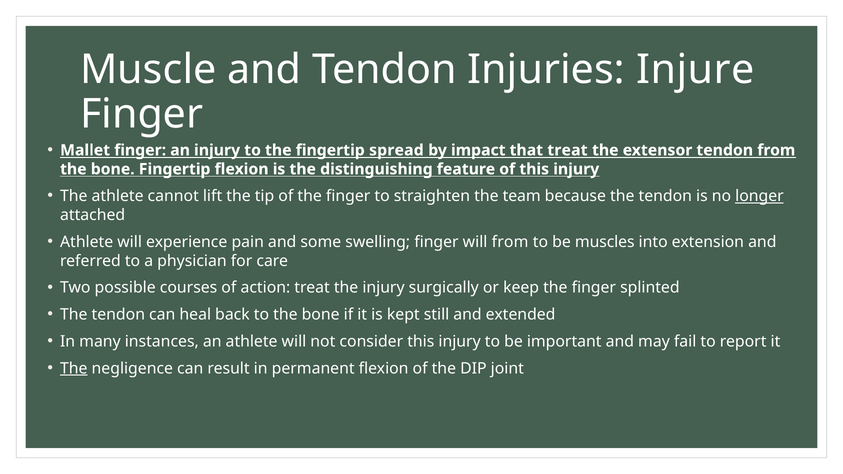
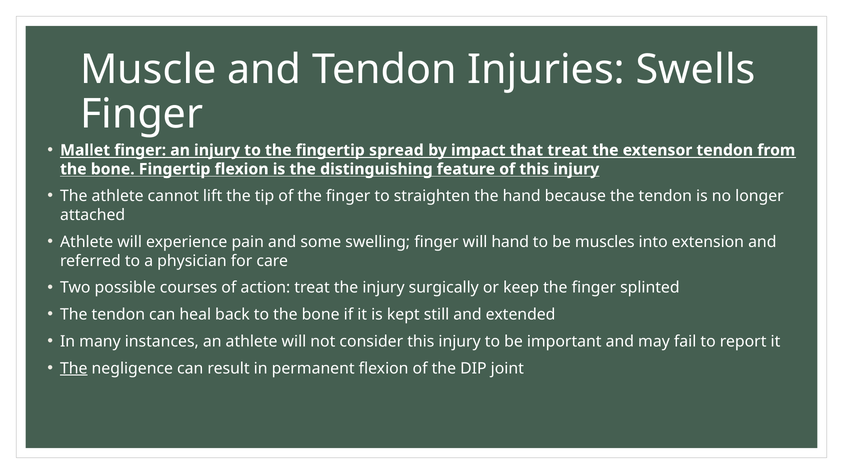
Injure: Injure -> Swells
the team: team -> hand
longer underline: present -> none
will from: from -> hand
